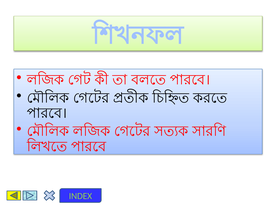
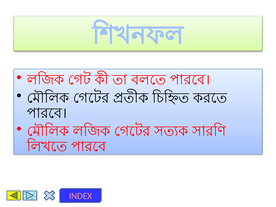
INDEX colour: light green -> pink
